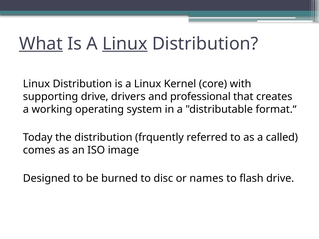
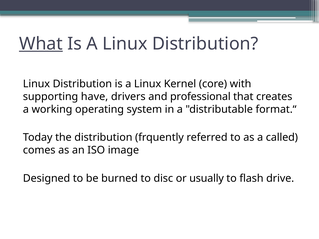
Linux at (125, 44) underline: present -> none
supporting drive: drive -> have
names: names -> usually
